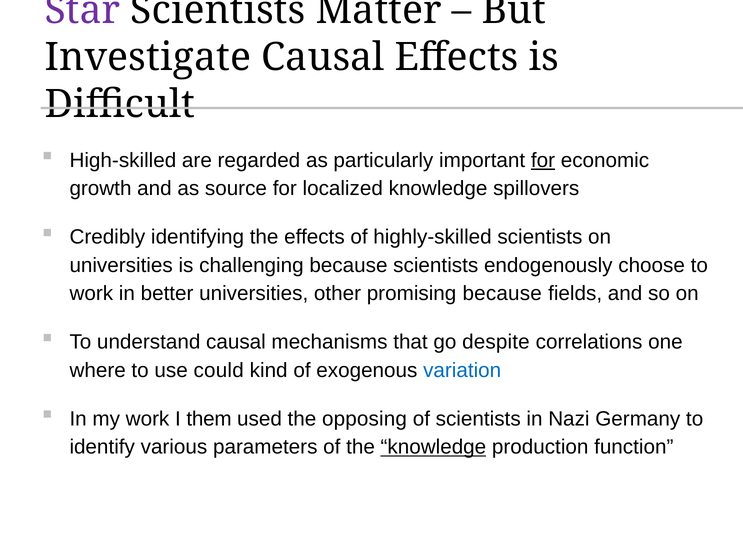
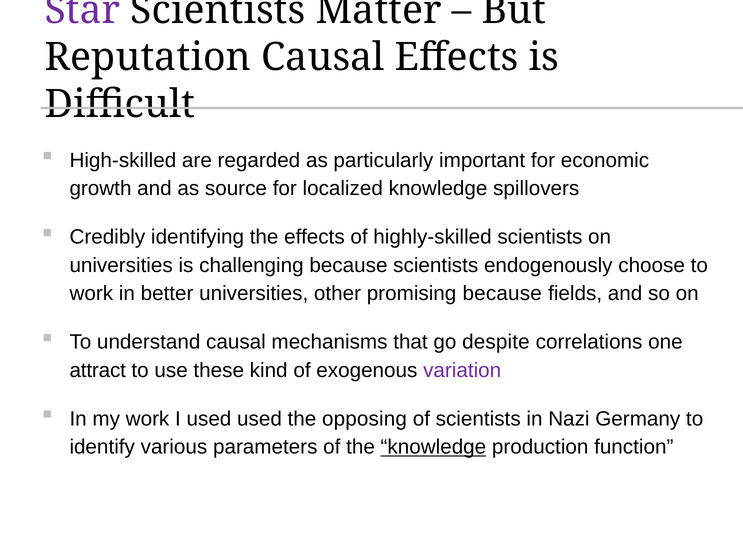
Investigate: Investigate -> Reputation
for at (543, 161) underline: present -> none
where: where -> attract
could: could -> these
variation colour: blue -> purple
I them: them -> used
